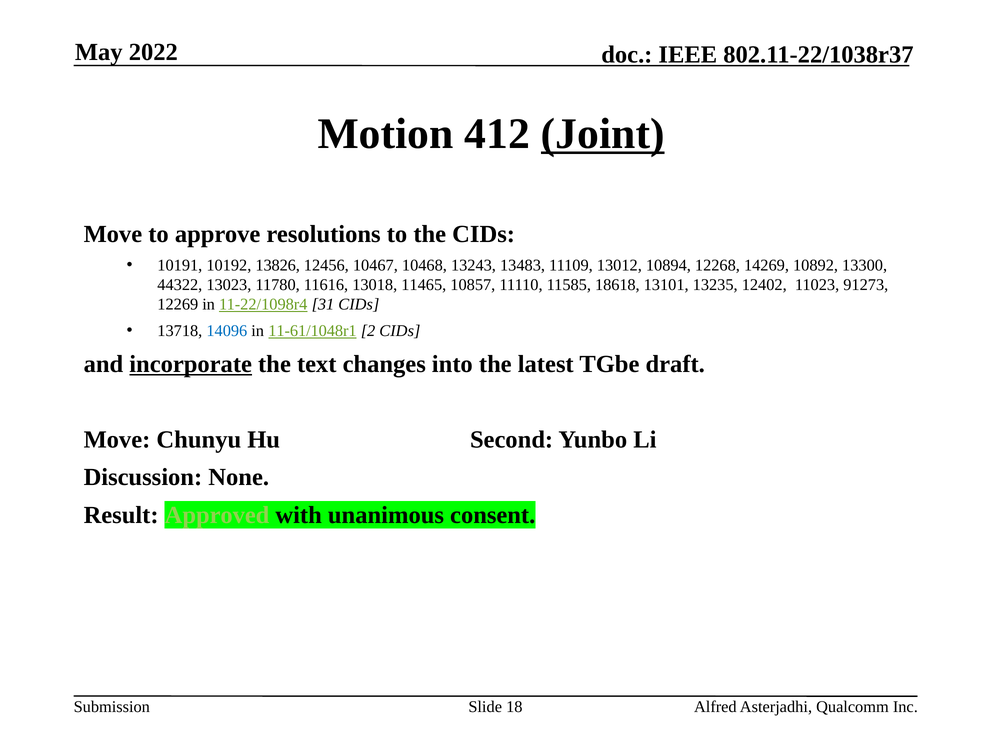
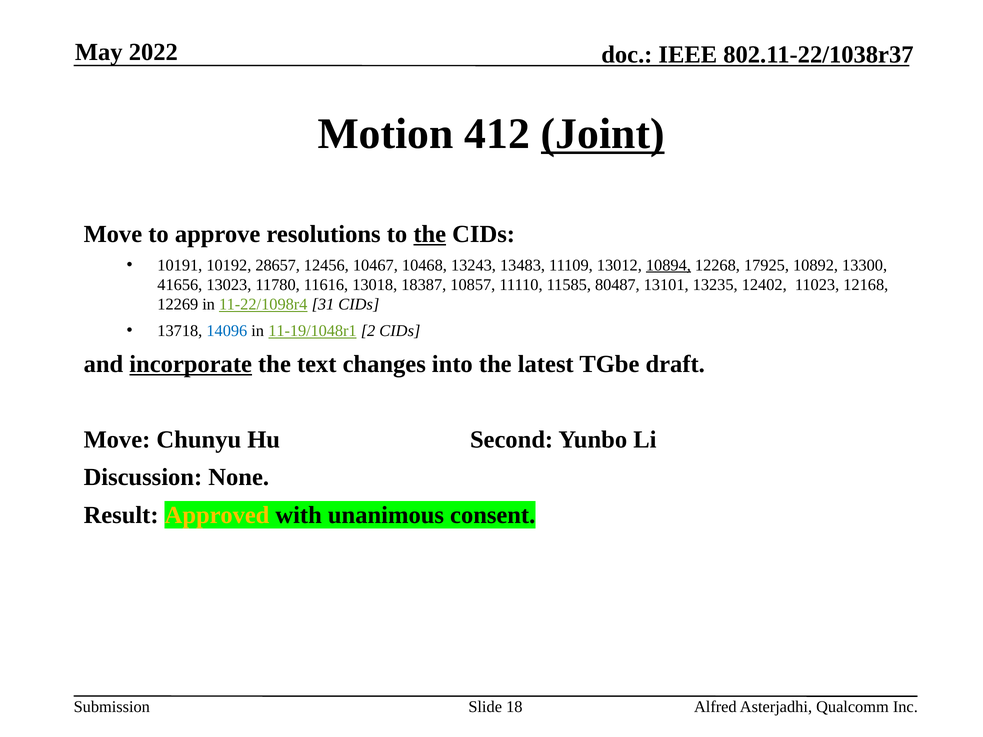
the at (430, 234) underline: none -> present
13826: 13826 -> 28657
10894 underline: none -> present
14269: 14269 -> 17925
44322: 44322 -> 41656
11465: 11465 -> 18387
18618: 18618 -> 80487
91273: 91273 -> 12168
11-61/1048r1: 11-61/1048r1 -> 11-19/1048r1
Approved colour: light green -> yellow
